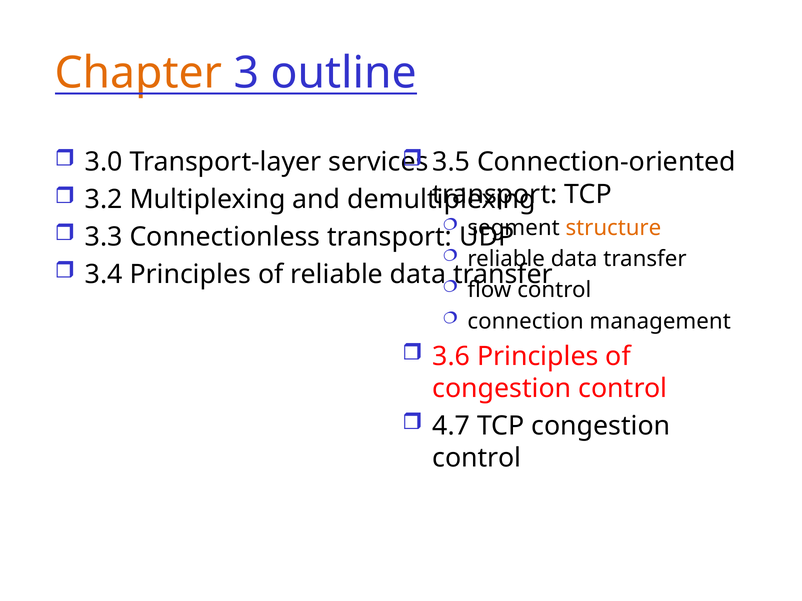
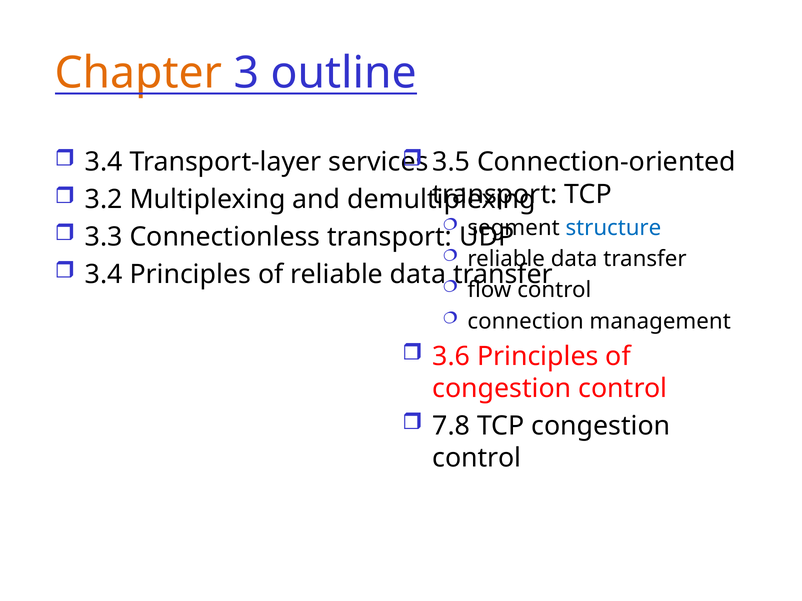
3.0 at (104, 162): 3.0 -> 3.4
structure colour: orange -> blue
4.7: 4.7 -> 7.8
